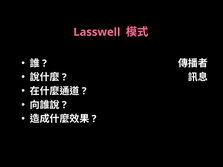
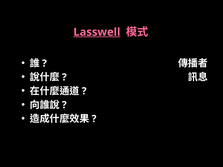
Lasswell underline: none -> present
